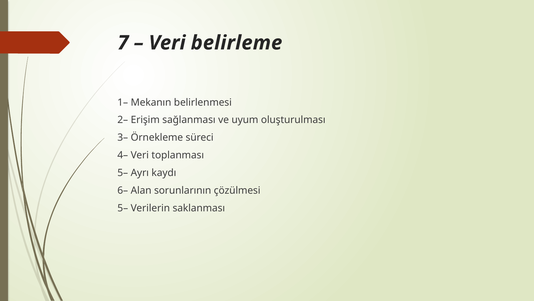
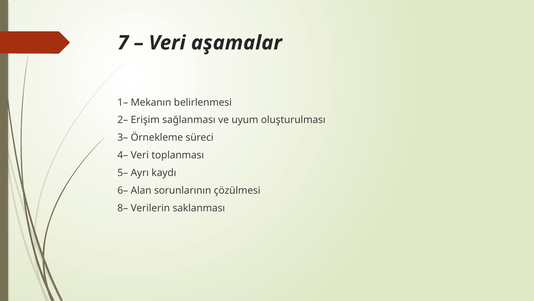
belirleme: belirleme -> aşamalar
5– at (123, 208): 5– -> 8–
